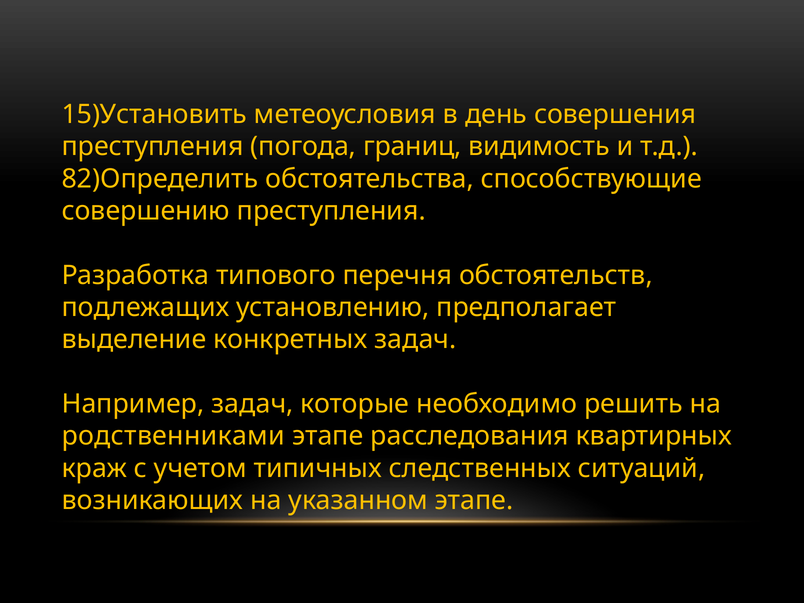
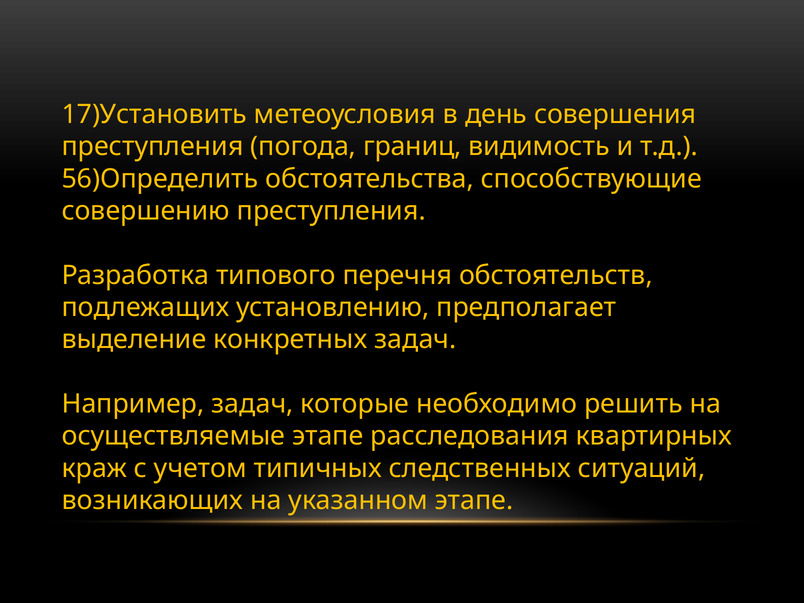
15)Установить: 15)Установить -> 17)Установить
82)Определить: 82)Определить -> 56)Определить
родственниками: родственниками -> осуществляемые
